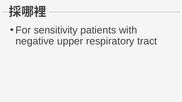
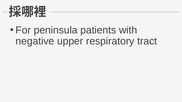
sensitivity: sensitivity -> peninsula
